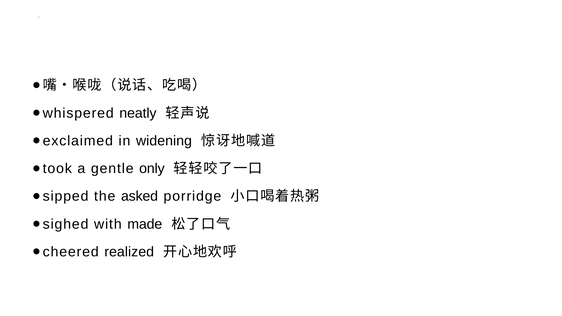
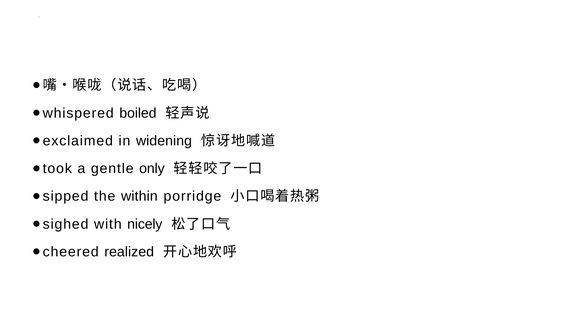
neatly: neatly -> boiled
asked: asked -> within
made: made -> nicely
